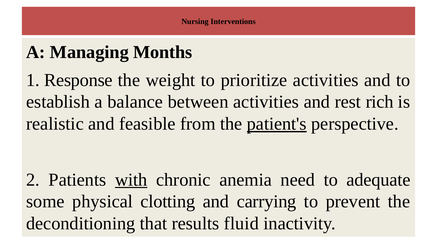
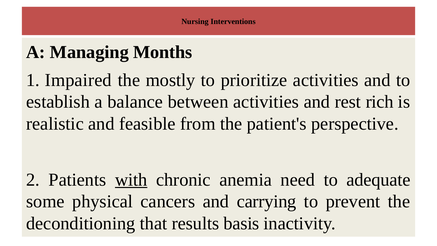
Response: Response -> Impaired
weight: weight -> mostly
patient's underline: present -> none
clotting: clotting -> cancers
fluid: fluid -> basis
